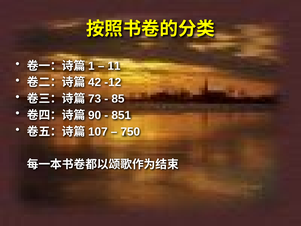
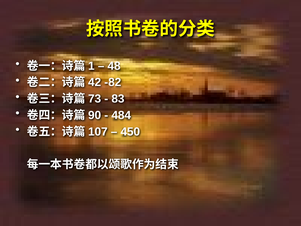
11: 11 -> 48
-12: -12 -> -82
85: 85 -> 83
851: 851 -> 484
750: 750 -> 450
